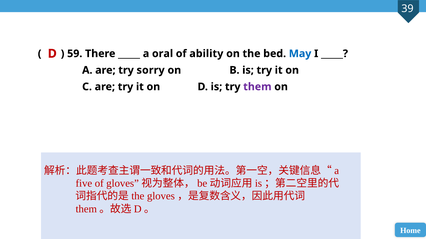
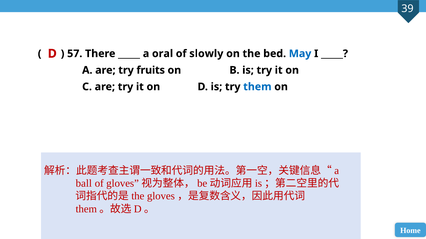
59: 59 -> 57
ability: ability -> slowly
sorry: sorry -> fruits
them colour: purple -> blue
five: five -> ball
